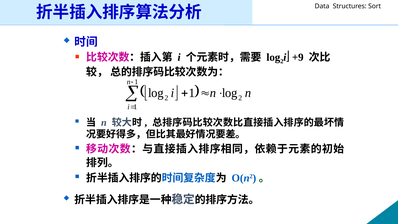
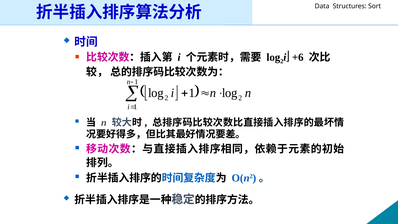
+9: +9 -> +6
